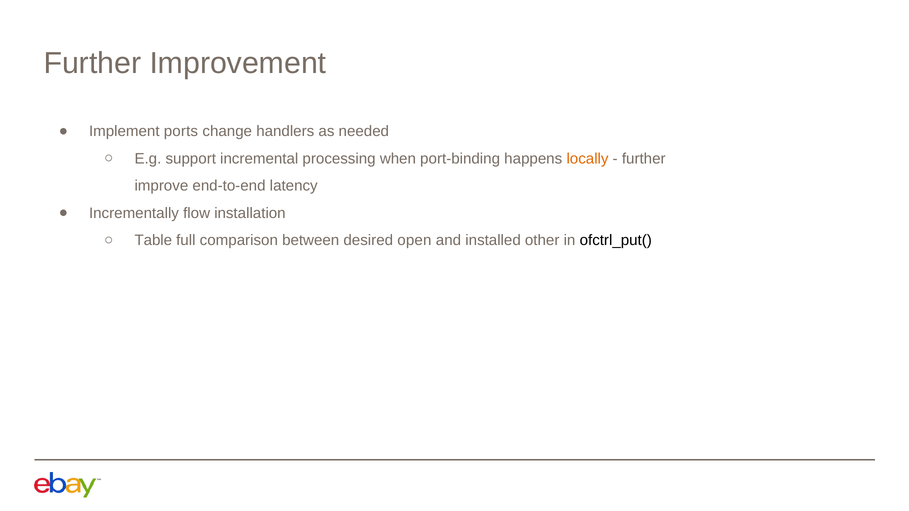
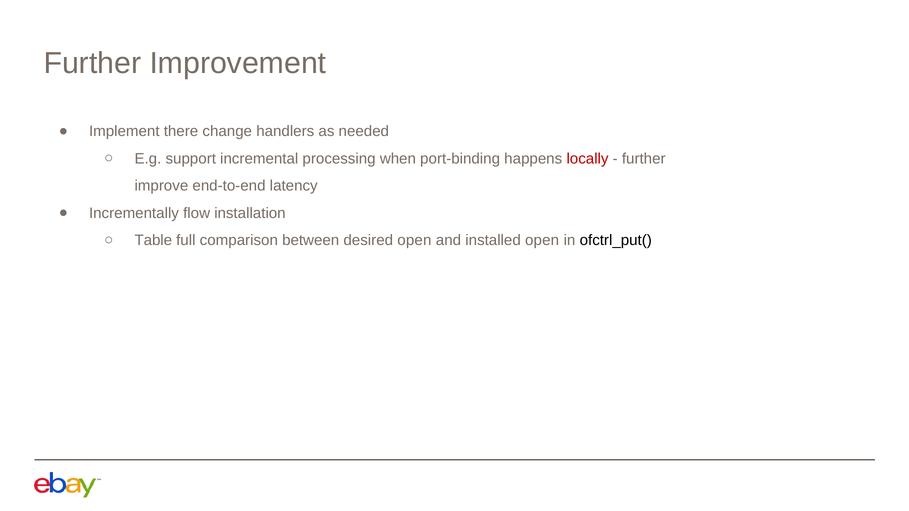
ports: ports -> there
locally colour: orange -> red
installed other: other -> open
